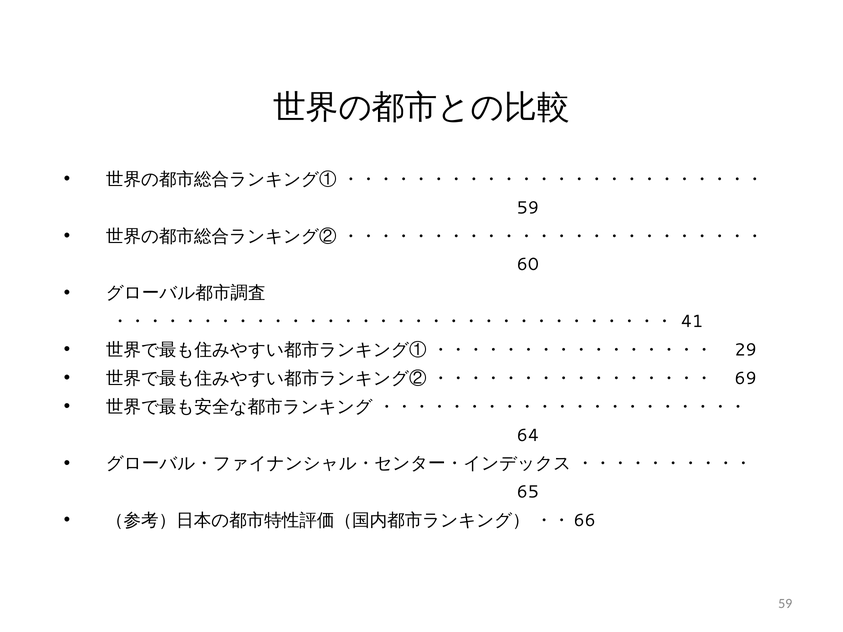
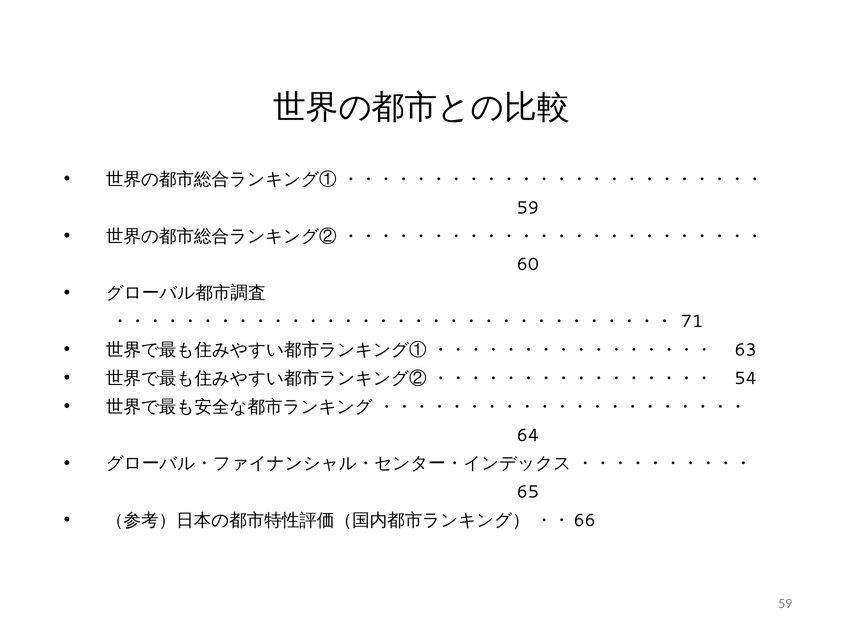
41: 41 -> 71
29: 29 -> 63
69: 69 -> 54
